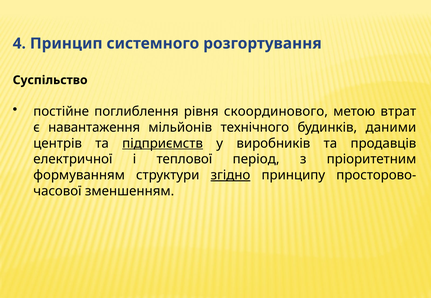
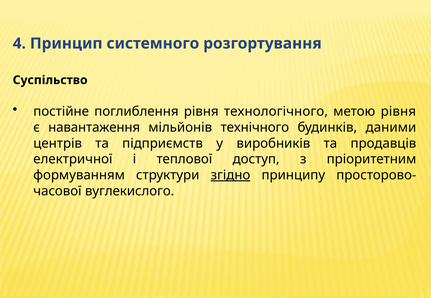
скоординового: скоординового -> технологічного
метою втрат: втрат -> рівня
підприємств underline: present -> none
період: період -> доступ
зменшенням: зменшенням -> вуглекислого
